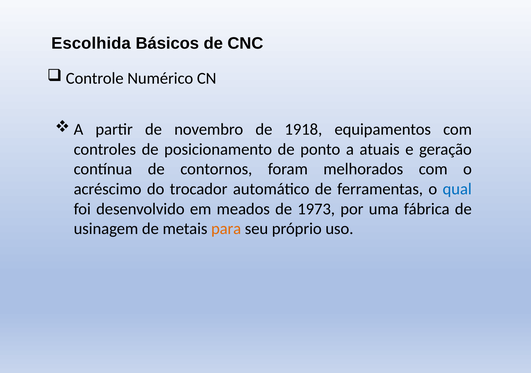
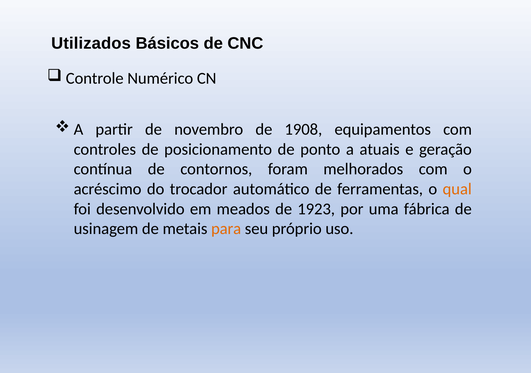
Escolhida: Escolhida -> Utilizados
1918: 1918 -> 1908
qual colour: blue -> orange
1973: 1973 -> 1923
